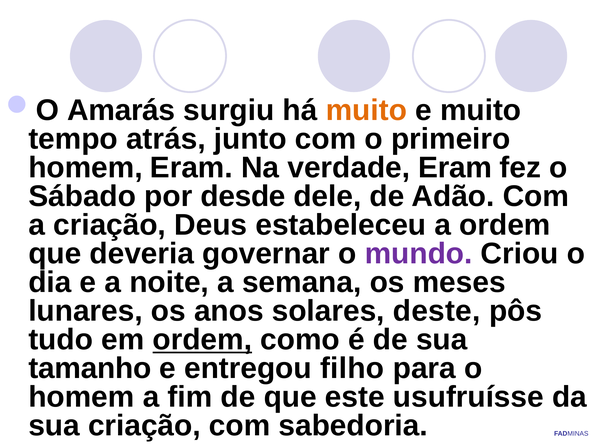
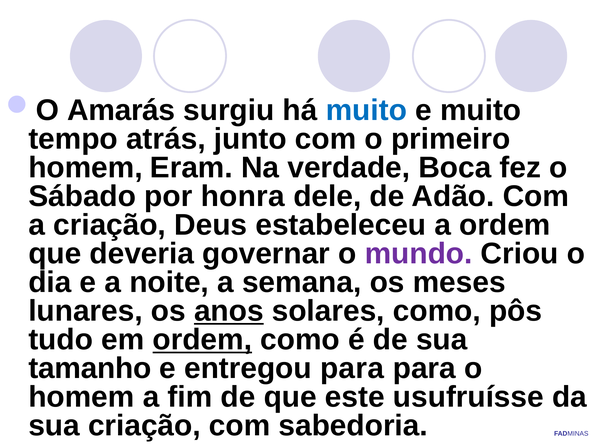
muito at (366, 110) colour: orange -> blue
verdade Eram: Eram -> Boca
desde: desde -> honra
anos underline: none -> present
solares deste: deste -> como
entregou filho: filho -> para
